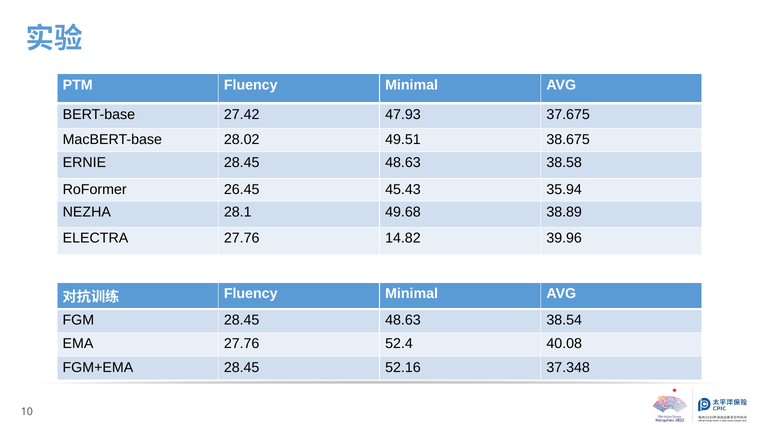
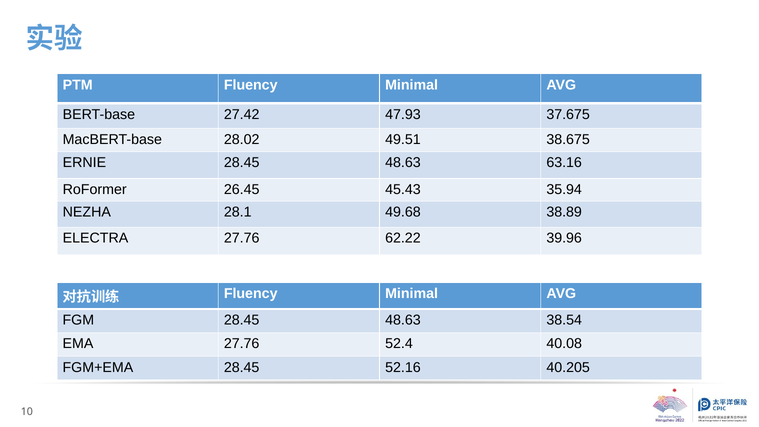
38.58: 38.58 -> 63.16
14.82: 14.82 -> 62.22
37.348: 37.348 -> 40.205
